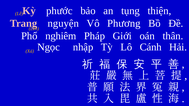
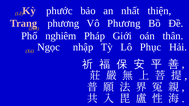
tụng: tụng -> nhất
nguyện at (63, 23): nguyện -> phương
Cánh: Cánh -> Phục
